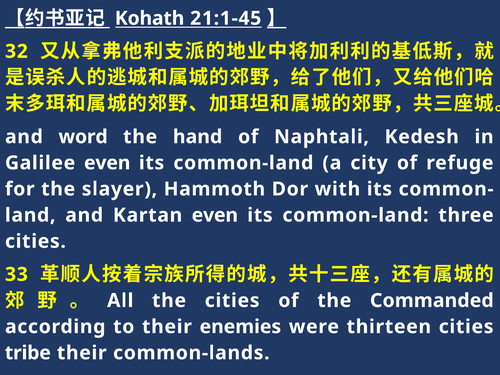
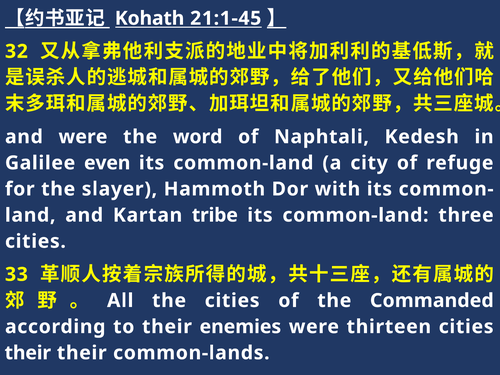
and word: word -> were
hand: hand -> word
Kartan even: even -> tribe
tribe at (28, 353): tribe -> their
